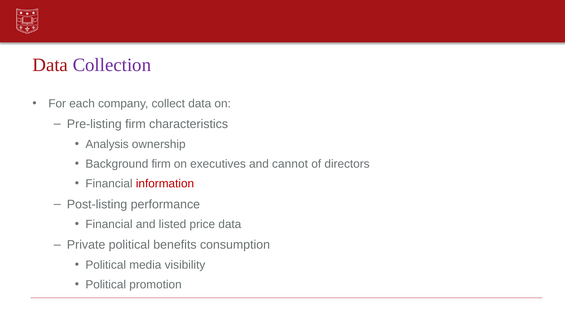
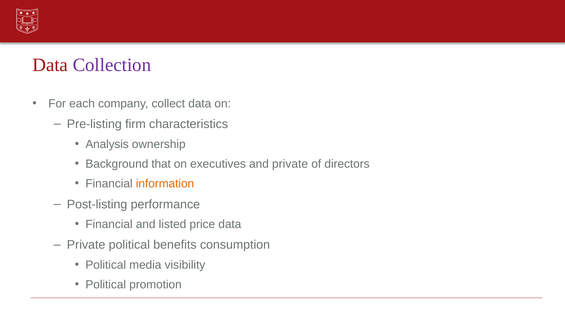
Background firm: firm -> that
and cannot: cannot -> private
information colour: red -> orange
